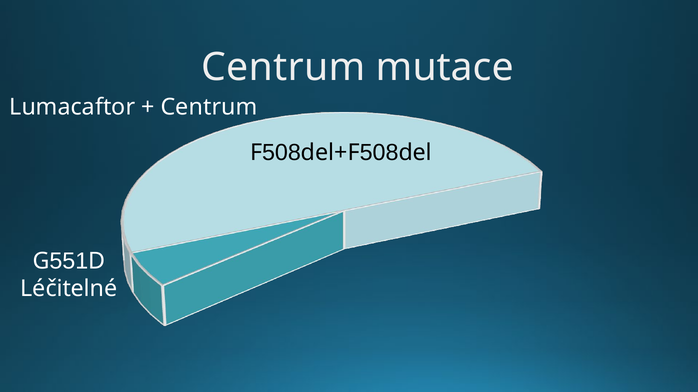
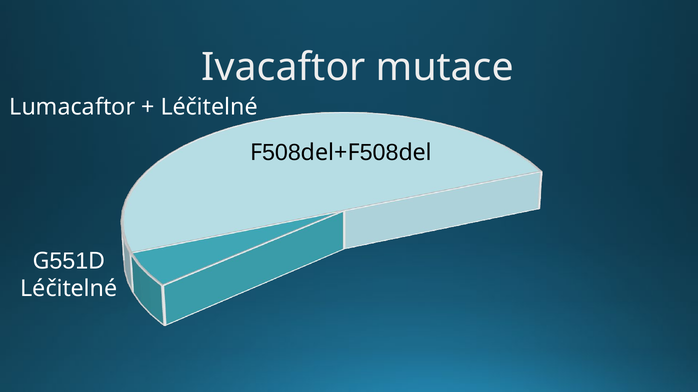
Centrum at (283, 67): Centrum -> Ivacaftor
Centrum at (209, 107): Centrum -> Léčitelné
